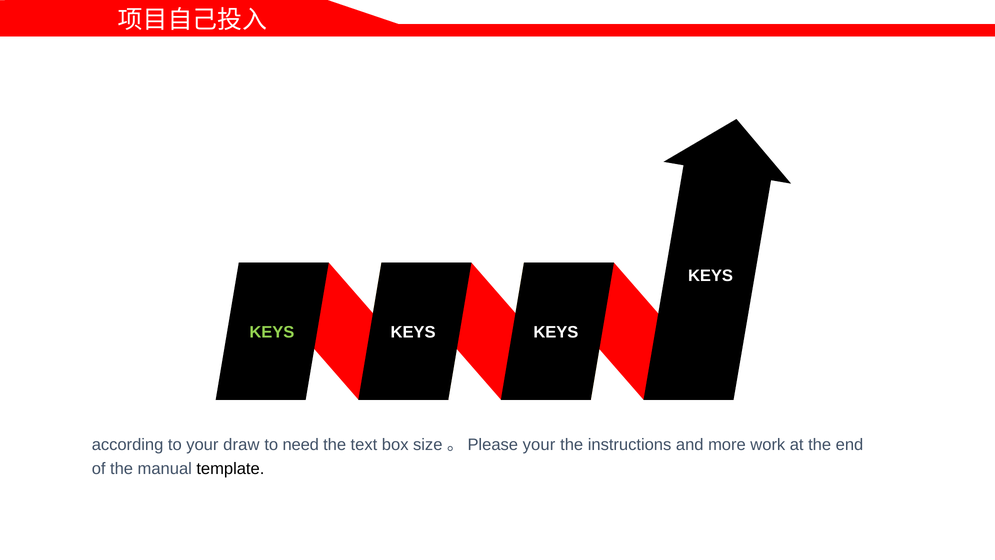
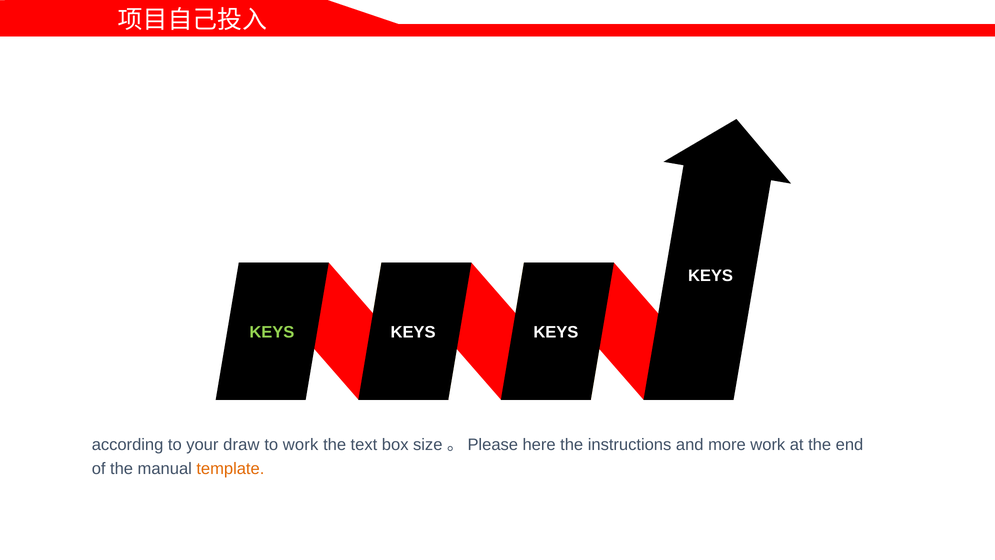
to need: need -> work
your at (539, 445): your -> here
template colour: black -> orange
